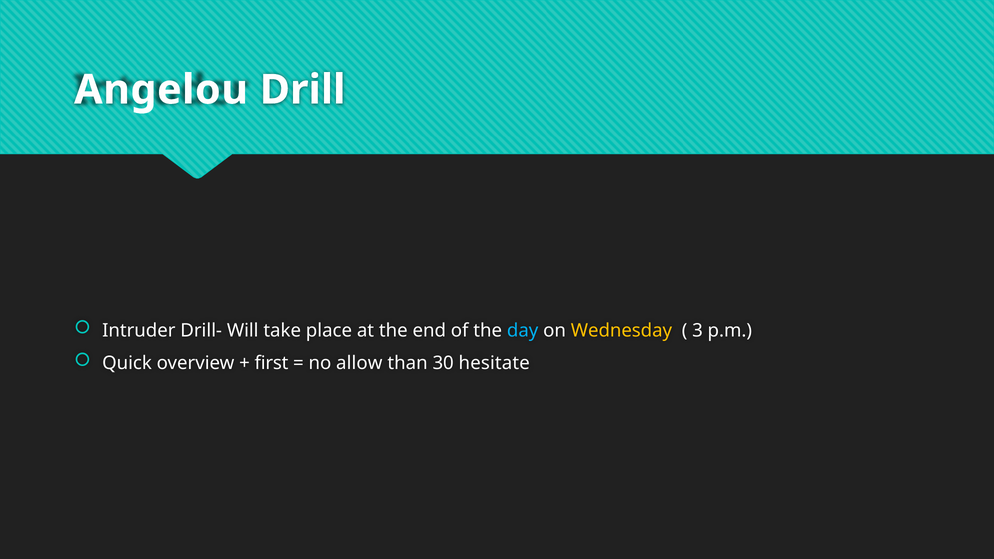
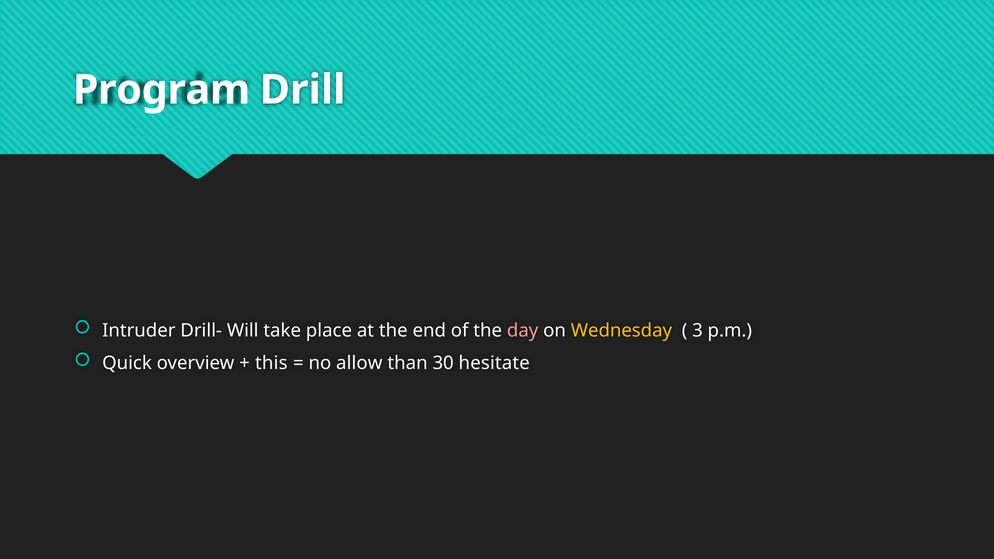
Angelou: Angelou -> Program
day colour: light blue -> pink
first: first -> this
